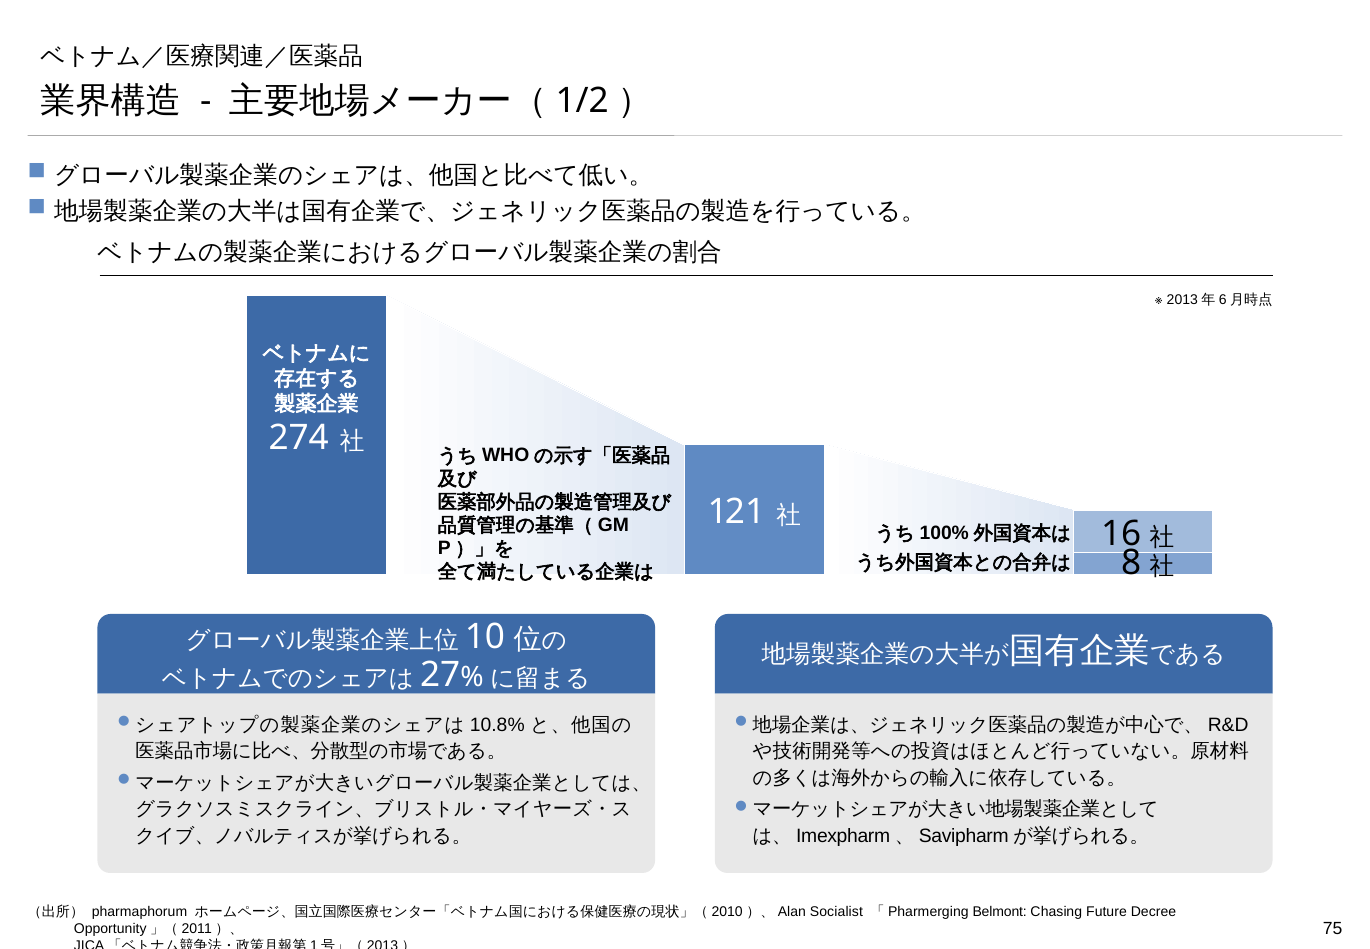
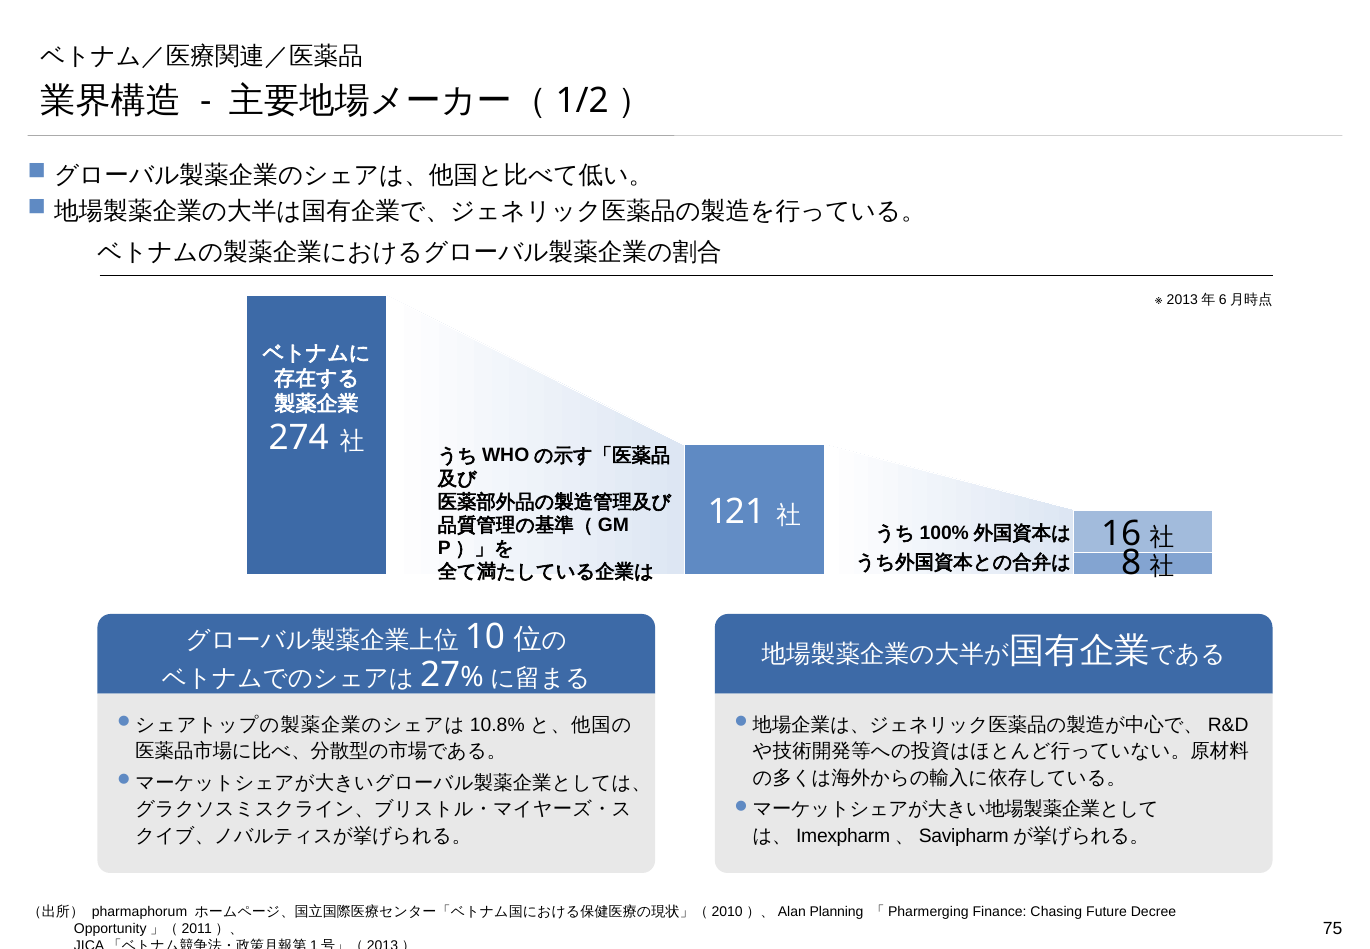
Socialist: Socialist -> Planning
Belmont: Belmont -> Finance
